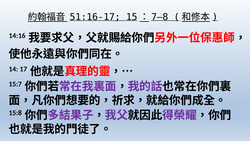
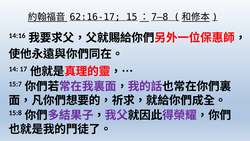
51:16-17: 51:16-17 -> 62:16-17
